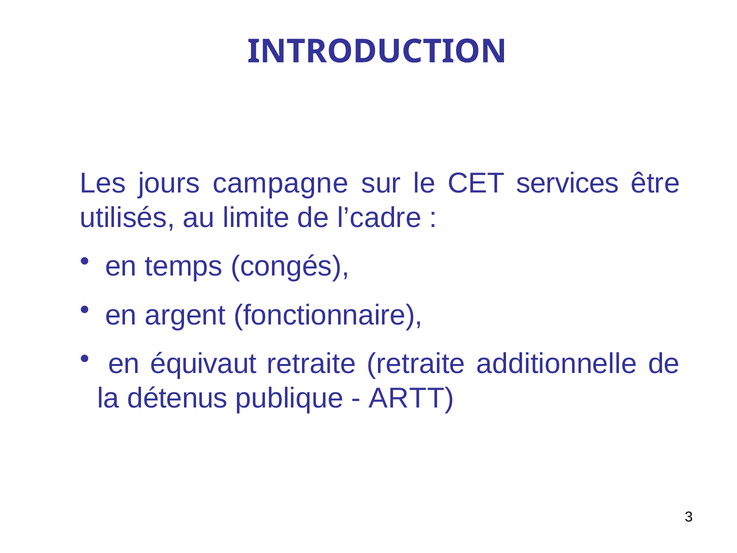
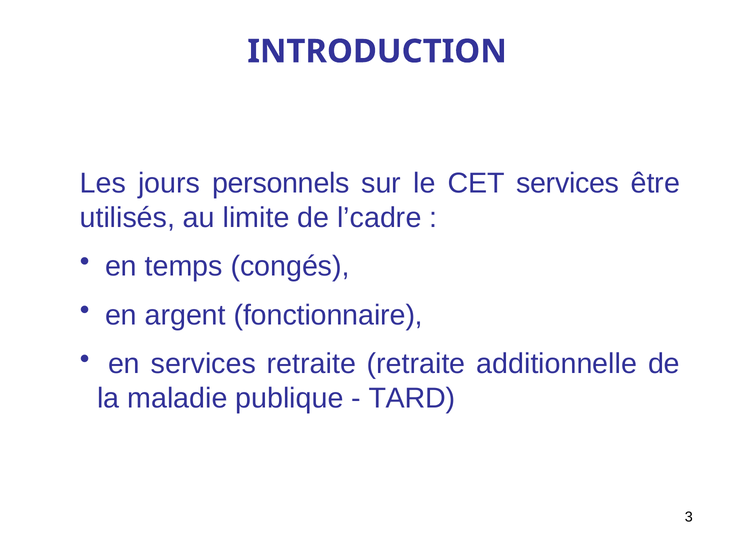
campagne: campagne -> personnels
en équivaut: équivaut -> services
détenus: détenus -> maladie
ARTT: ARTT -> TARD
